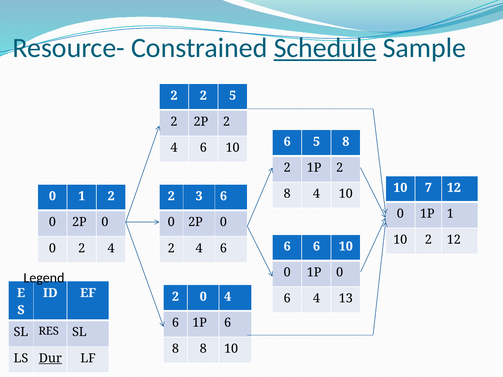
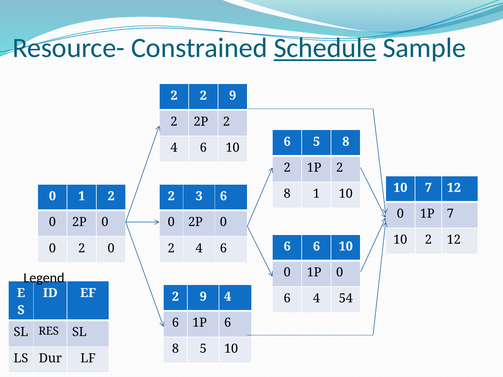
2 2 5: 5 -> 9
8 4: 4 -> 1
1P 1: 1 -> 7
4 at (111, 248): 4 -> 0
0 at (203, 297): 0 -> 9
13: 13 -> 54
8 8: 8 -> 5
Dur underline: present -> none
